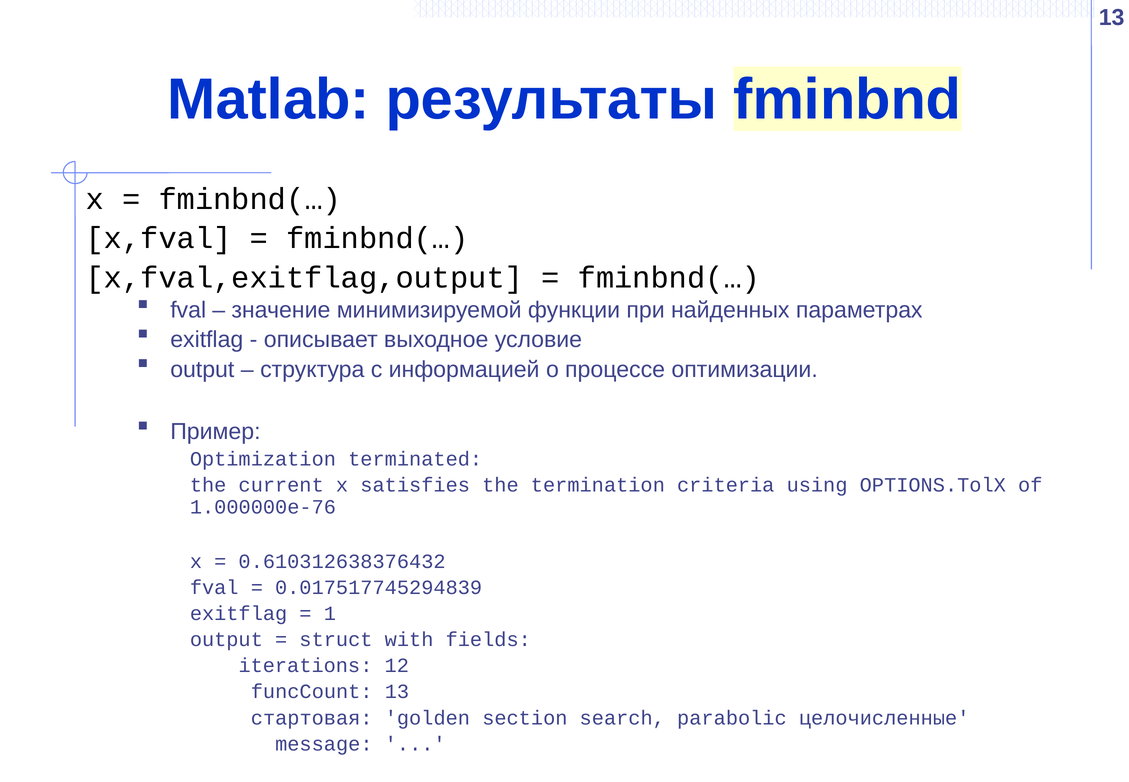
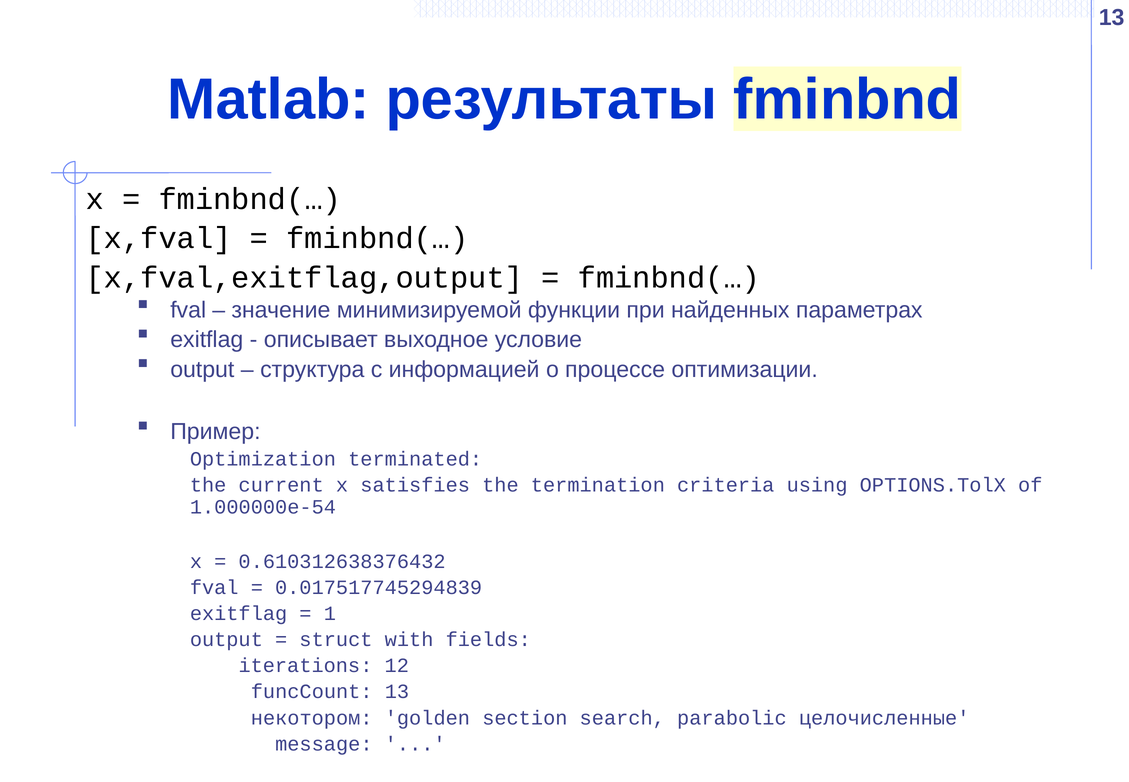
1.000000e-76: 1.000000e-76 -> 1.000000e-54
стартовая: стартовая -> некотором
